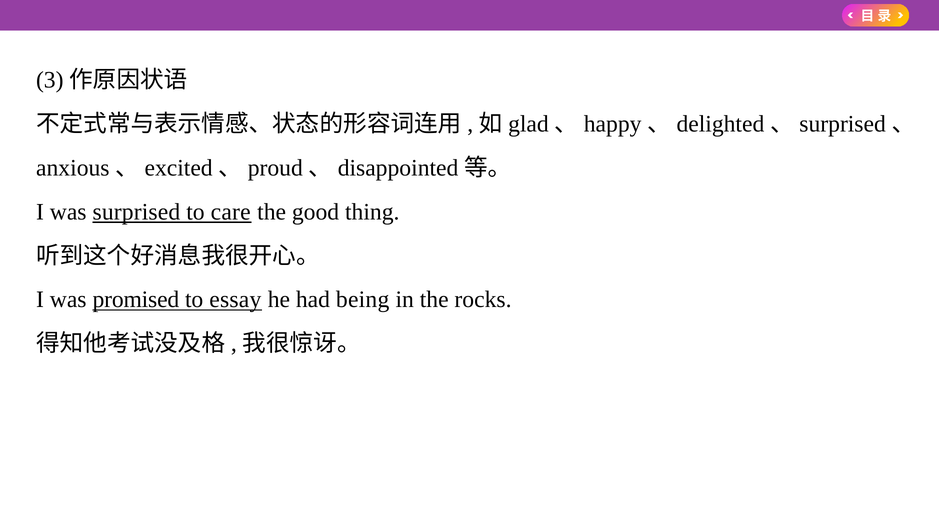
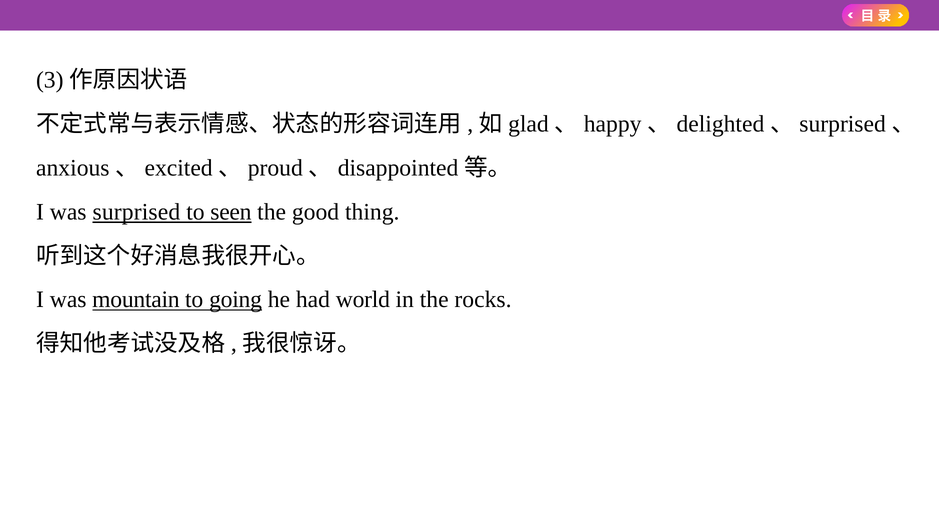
care: care -> seen
promised: promised -> mountain
essay: essay -> going
being: being -> world
